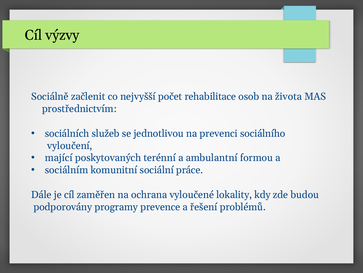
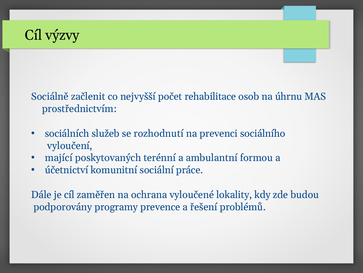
života: života -> úhrnu
jednotlivou: jednotlivou -> rozhodnutí
sociálním: sociálním -> účetnictví
